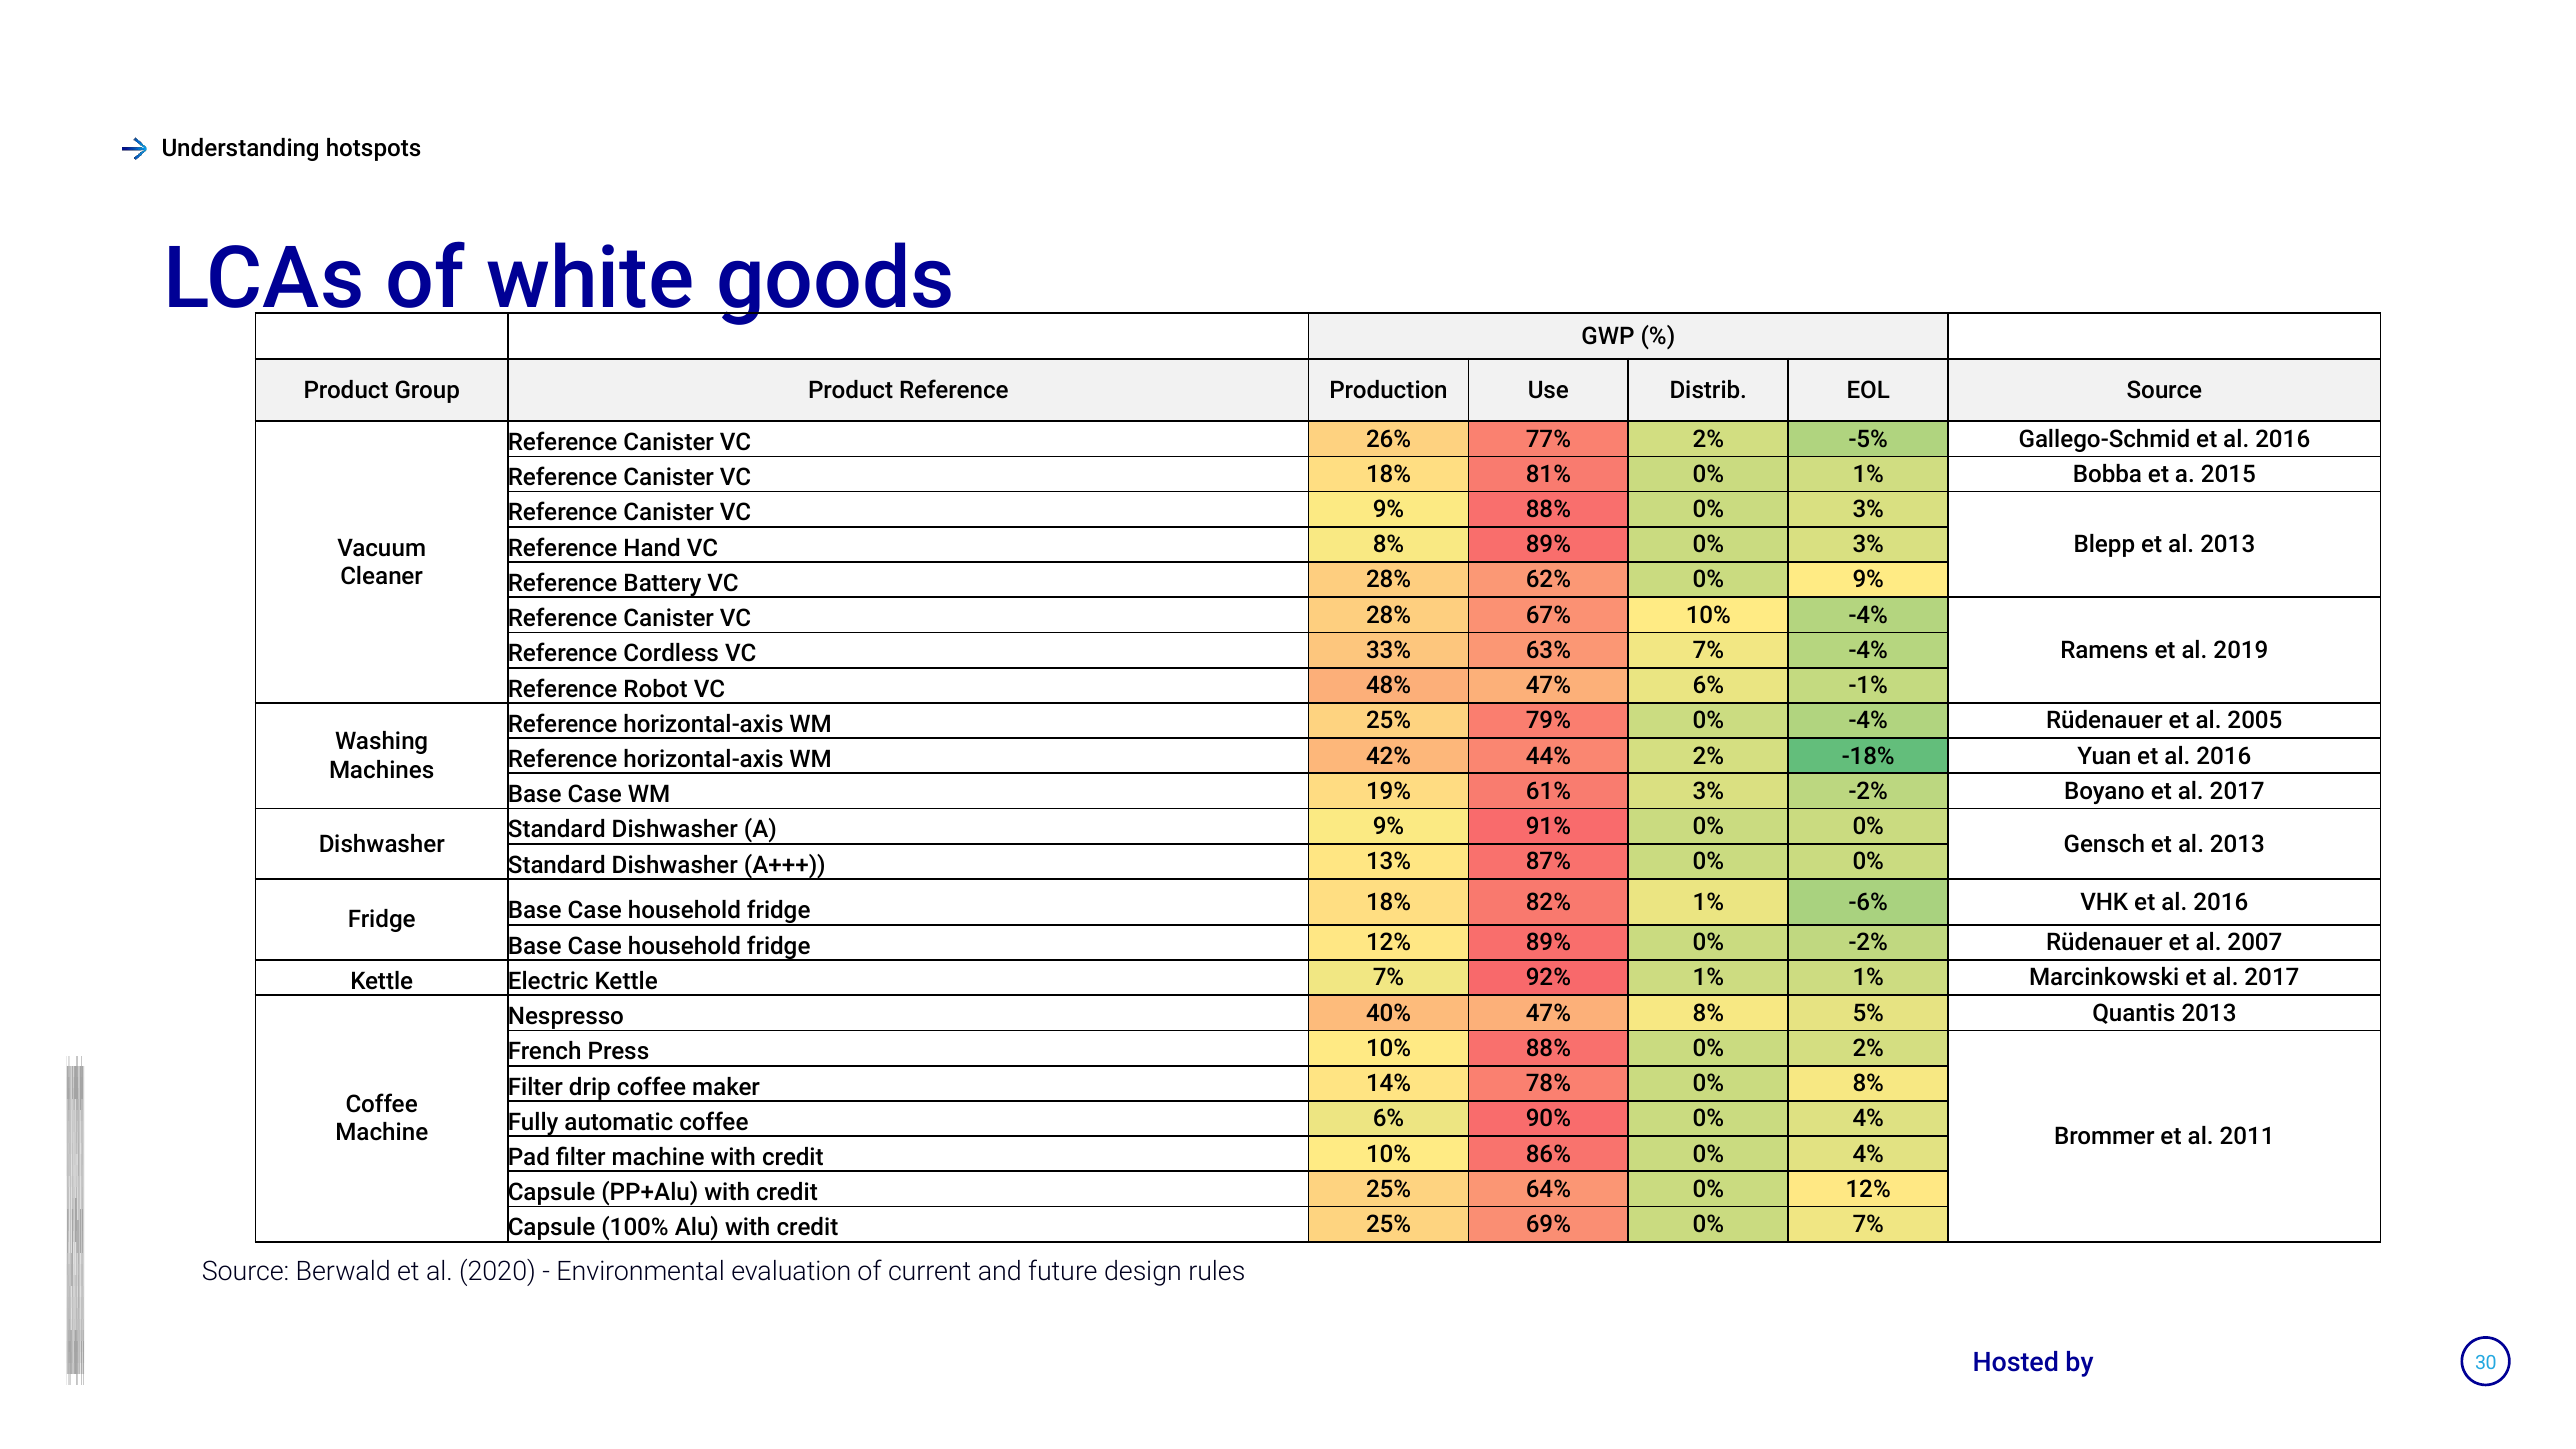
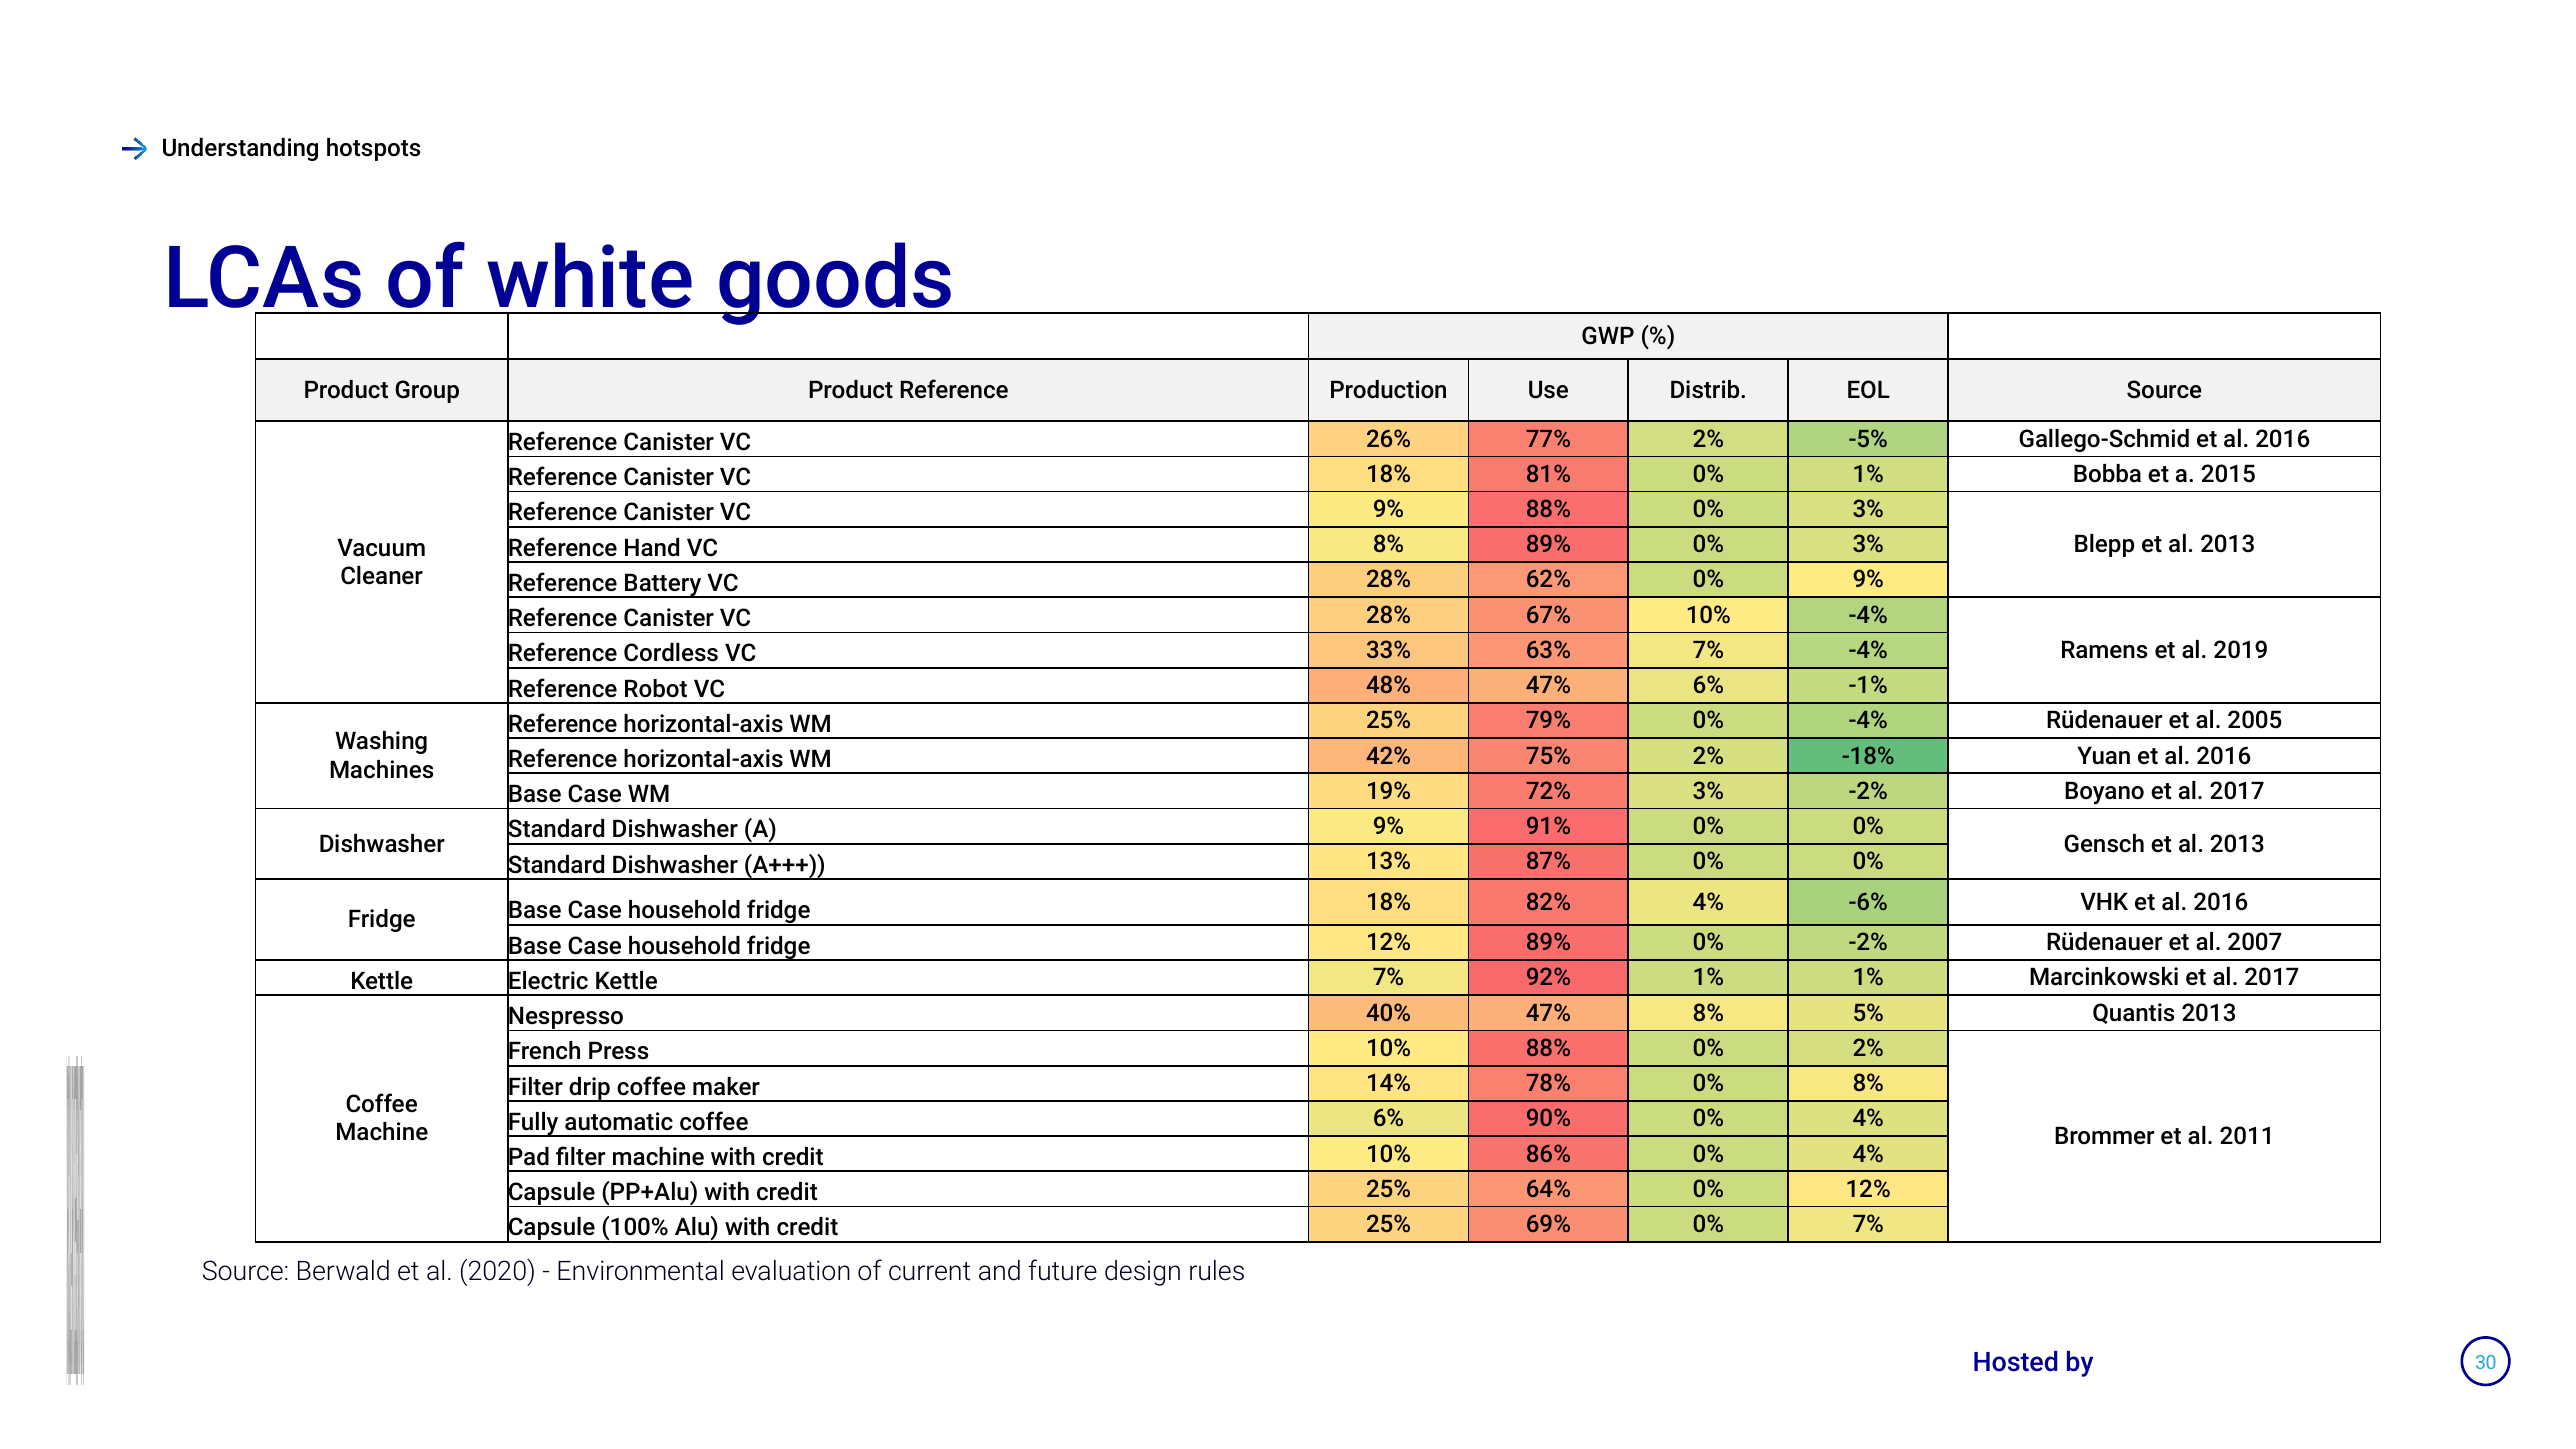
44%: 44% -> 75%
61%: 61% -> 72%
82% 1%: 1% -> 4%
